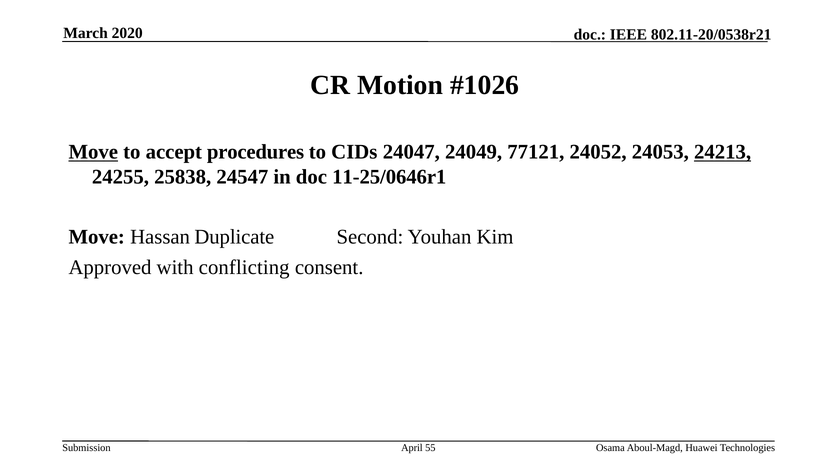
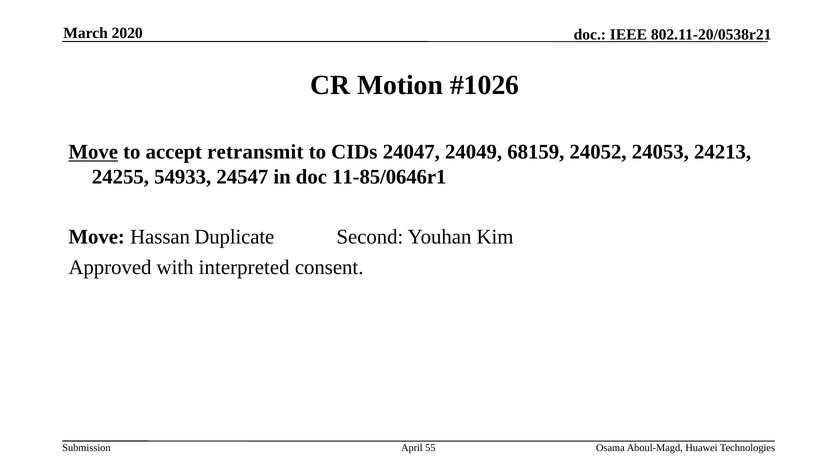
procedures: procedures -> retransmit
77121: 77121 -> 68159
24213 underline: present -> none
25838: 25838 -> 54933
11-25/0646r1: 11-25/0646r1 -> 11-85/0646r1
conflicting: conflicting -> interpreted
